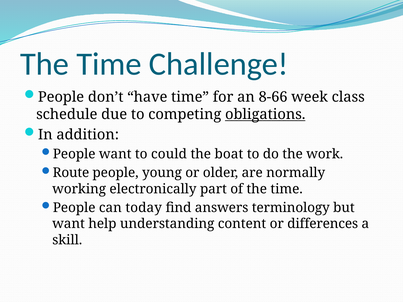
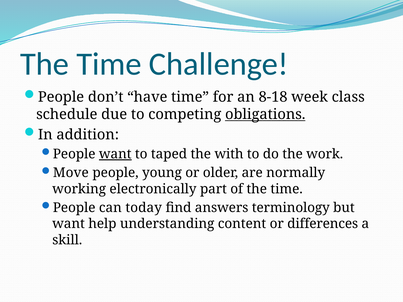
8-66: 8-66 -> 8-18
want at (115, 154) underline: none -> present
could: could -> taped
boat: boat -> with
Route: Route -> Move
